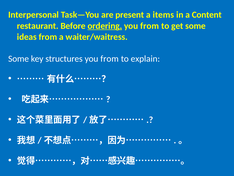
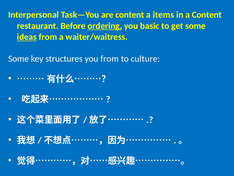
are present: present -> content
from at (150, 26): from -> basic
ideas underline: none -> present
explain: explain -> culture
